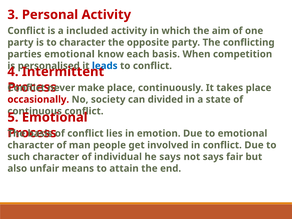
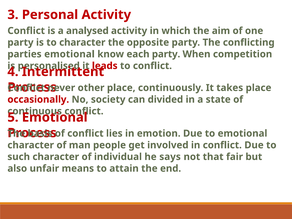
included: included -> analysed
each basis: basis -> party
leads colour: blue -> red
make: make -> other
not says: says -> that
